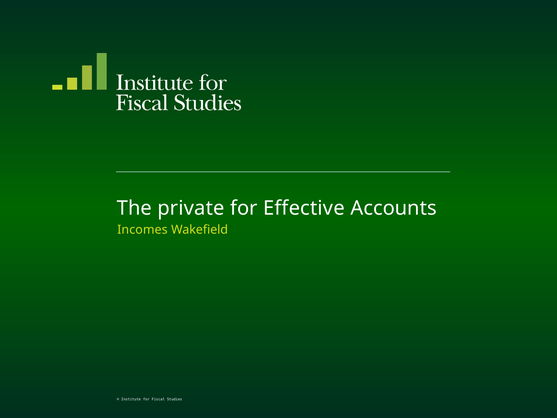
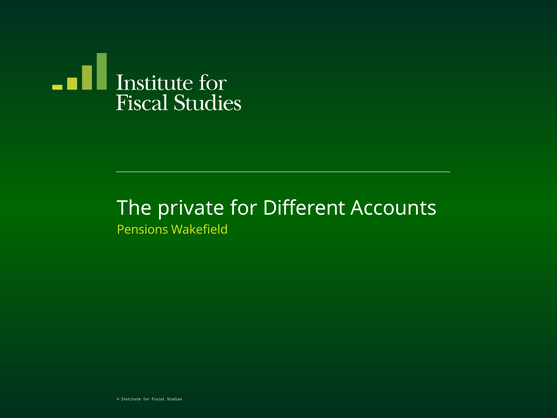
Effective: Effective -> Different
Incomes: Incomes -> Pensions
